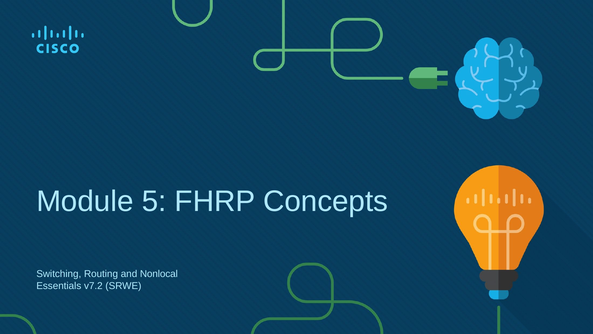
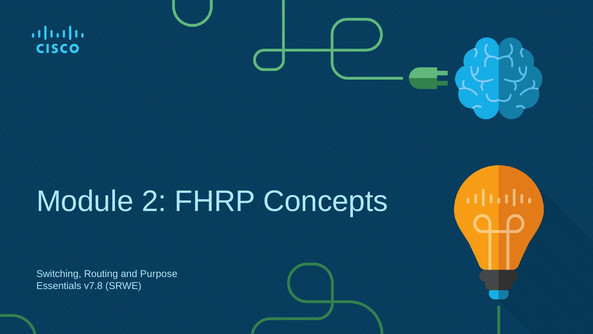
5: 5 -> 2
Nonlocal: Nonlocal -> Purpose
v7.2: v7.2 -> v7.8
